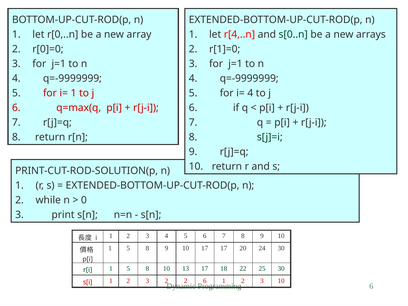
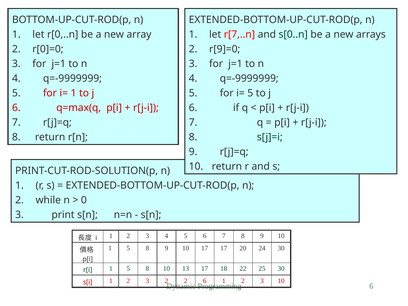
r[4,..n: r[4,..n -> r[7,..n
r[1]=0: r[1]=0 -> r[9]=0
i= 4: 4 -> 5
